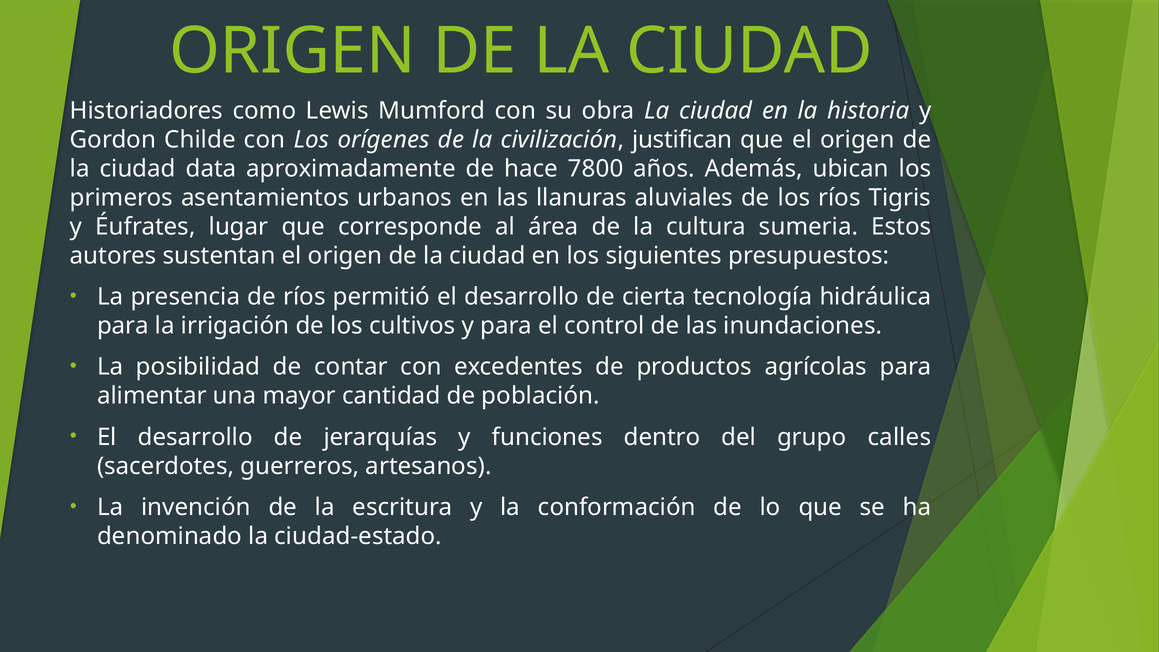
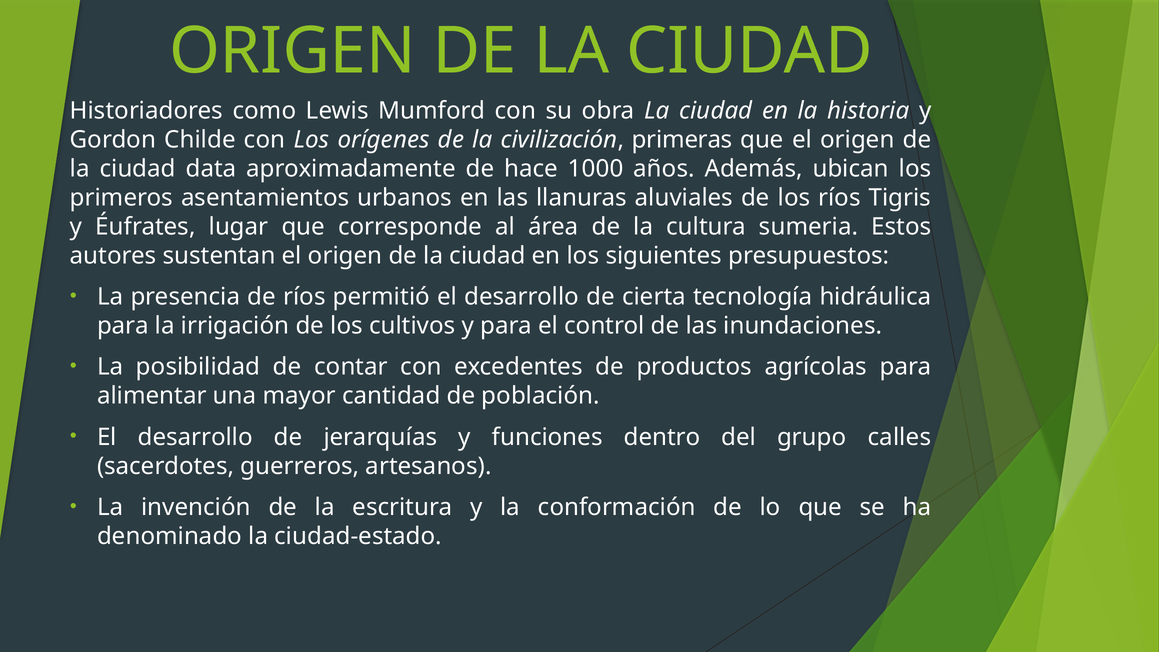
justifican: justifican -> primeras
7800: 7800 -> 1000
